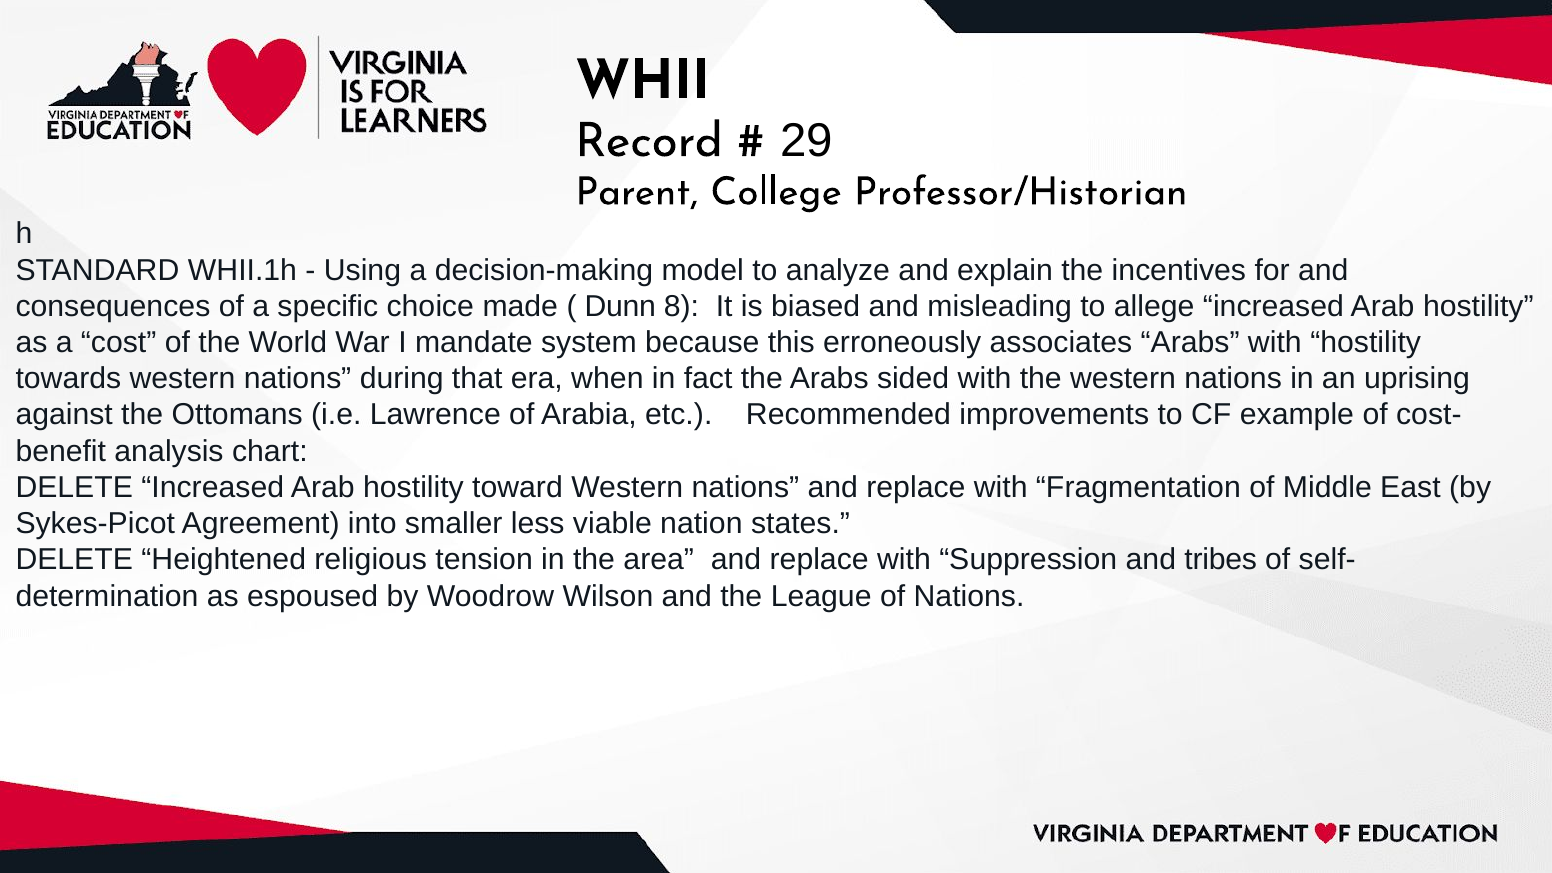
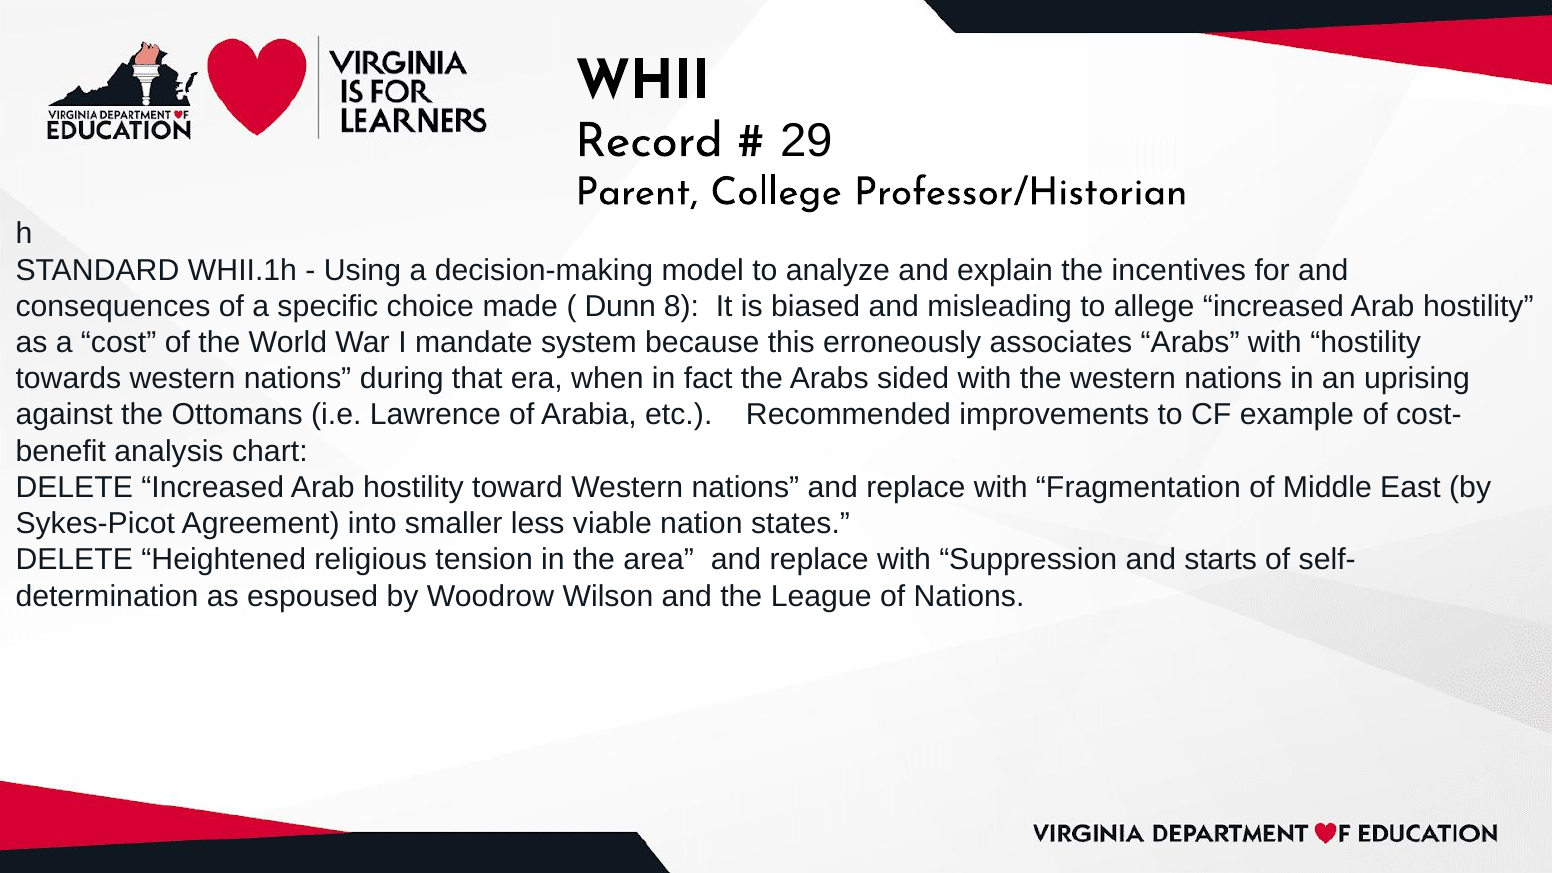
tribes: tribes -> starts
